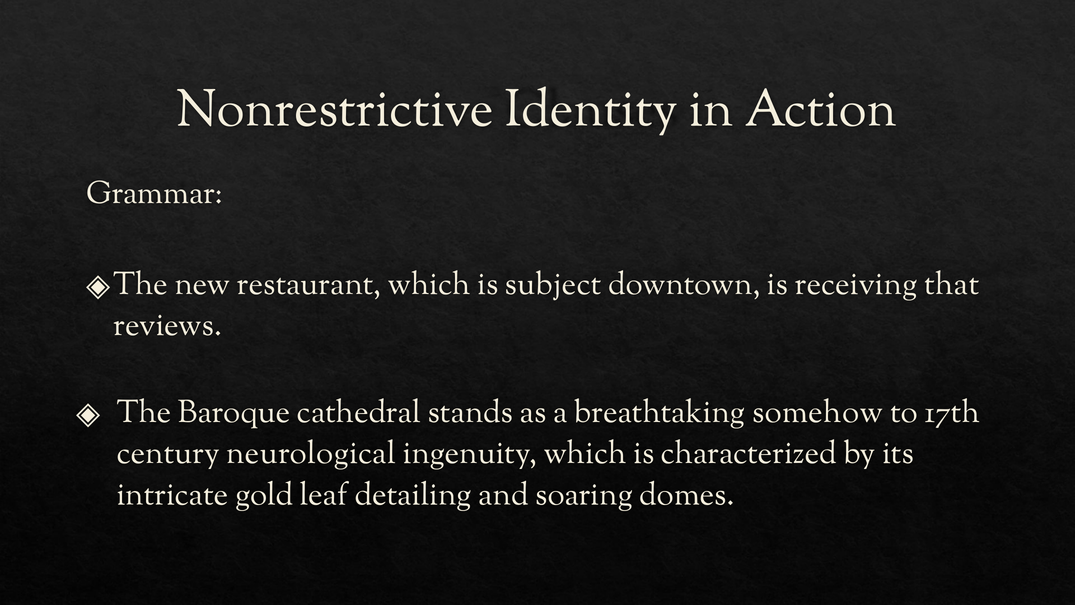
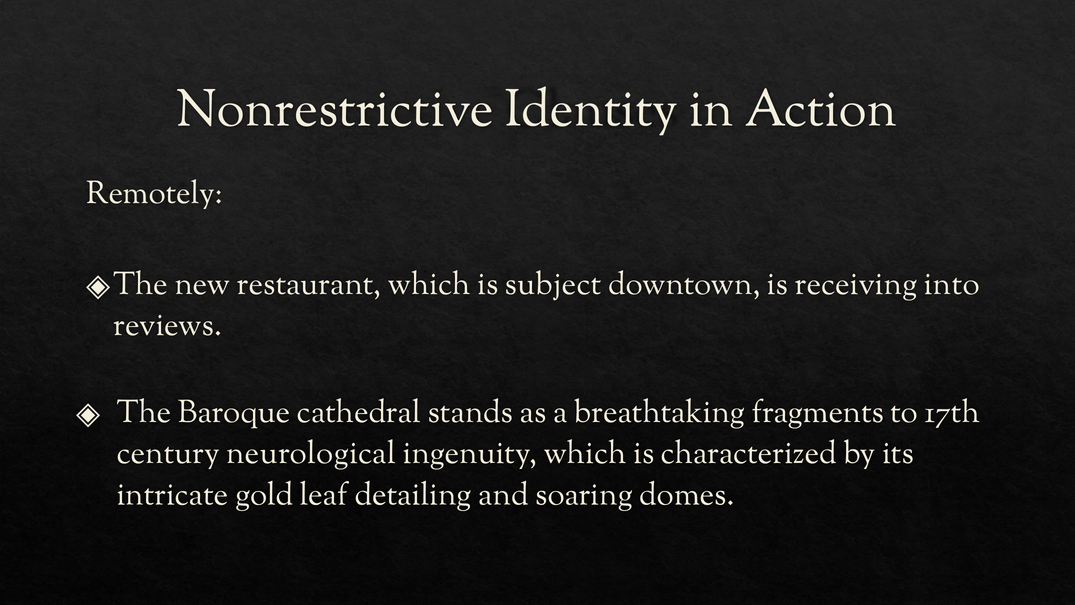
Grammar: Grammar -> Remotely
that: that -> into
somehow: somehow -> fragments
